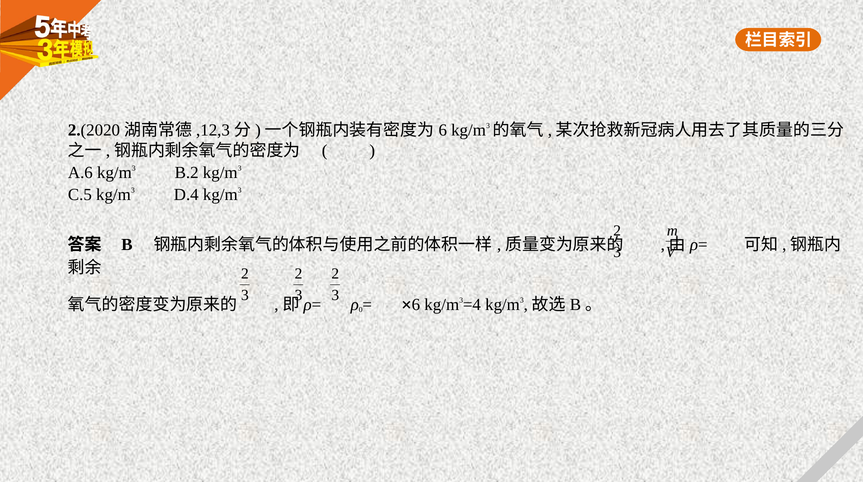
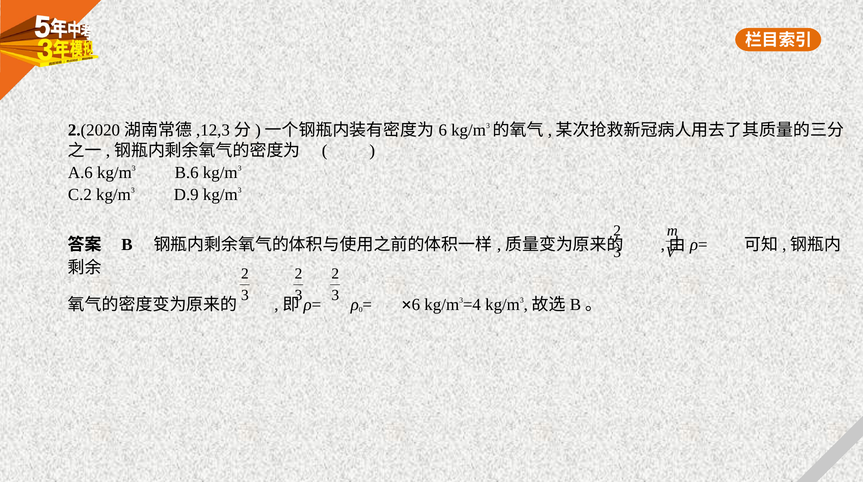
B.2: B.2 -> B.6
C.5: C.5 -> C.2
D.4: D.4 -> D.9
